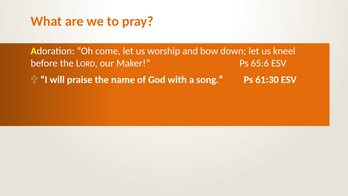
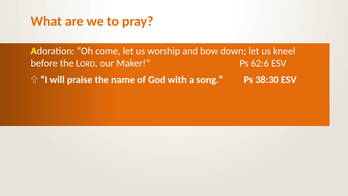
65:6: 65:6 -> 62:6
61:30: 61:30 -> 38:30
